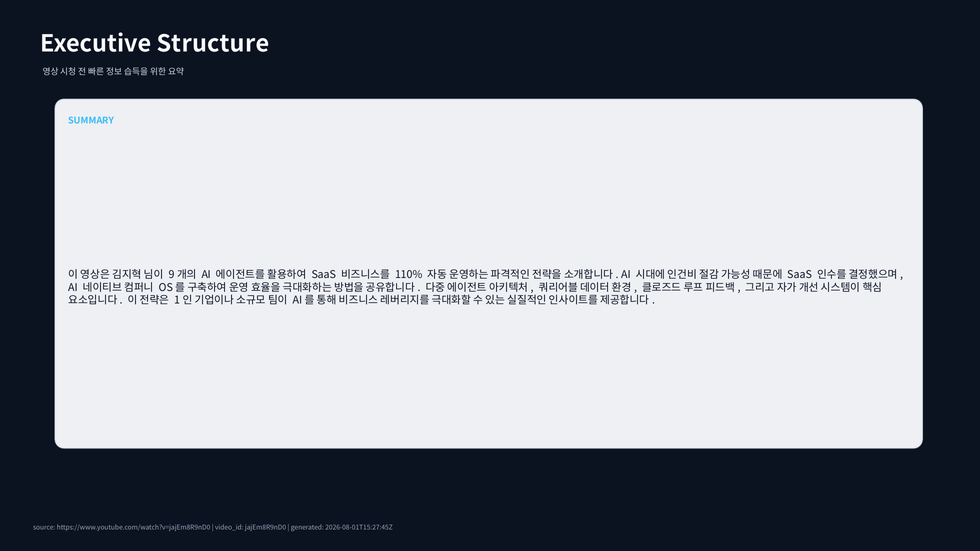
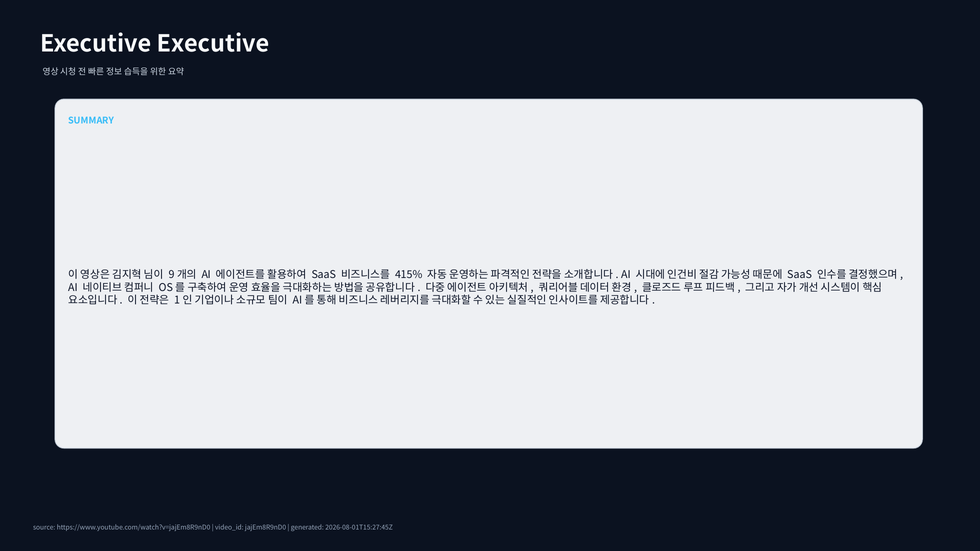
Executive Structure: Structure -> Executive
110%: 110% -> 415%
